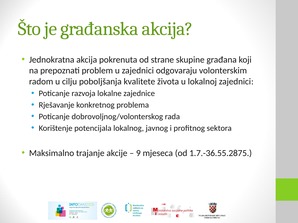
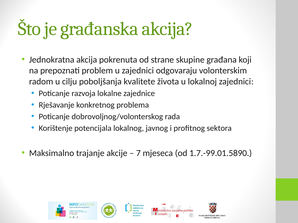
9: 9 -> 7
1.7.-36.55.2875: 1.7.-36.55.2875 -> 1.7.-99.01.5890
